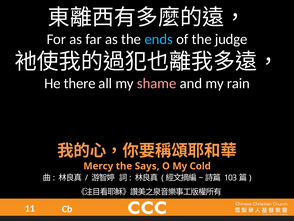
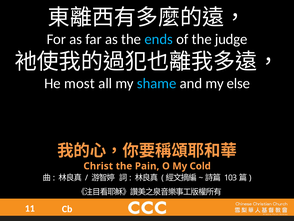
there: there -> most
shame colour: pink -> light blue
rain: rain -> else
Mercy: Mercy -> Christ
Says: Says -> Pain
